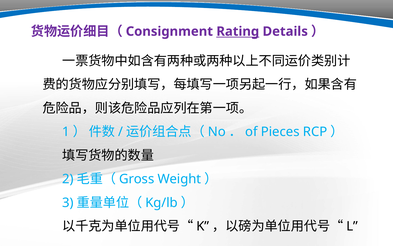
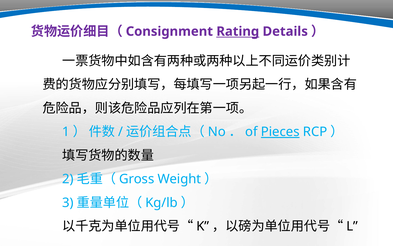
Pieces underline: none -> present
